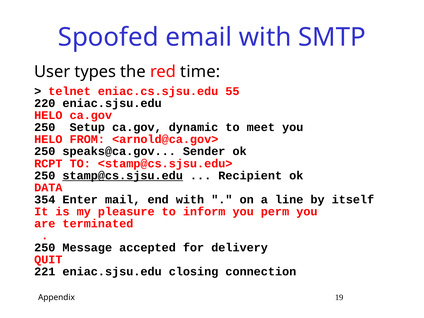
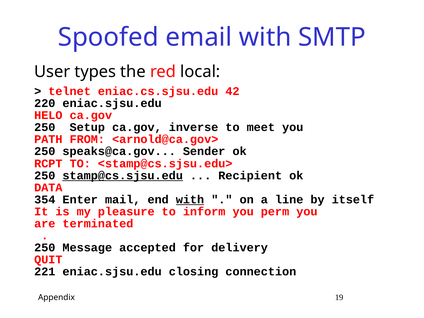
time: time -> local
55: 55 -> 42
dynamic: dynamic -> inverse
HELO at (48, 139): HELO -> PATH
with at (190, 200) underline: none -> present
